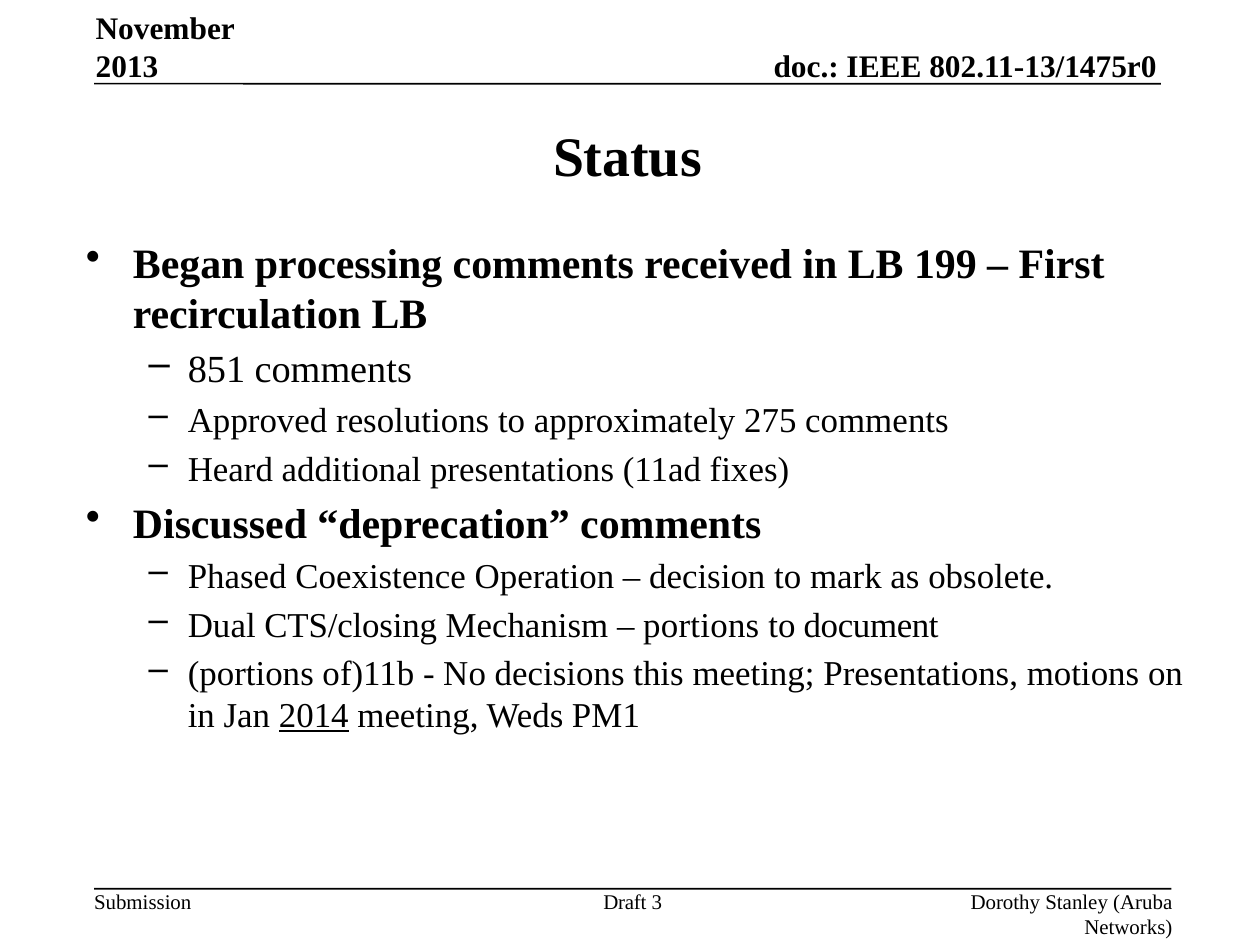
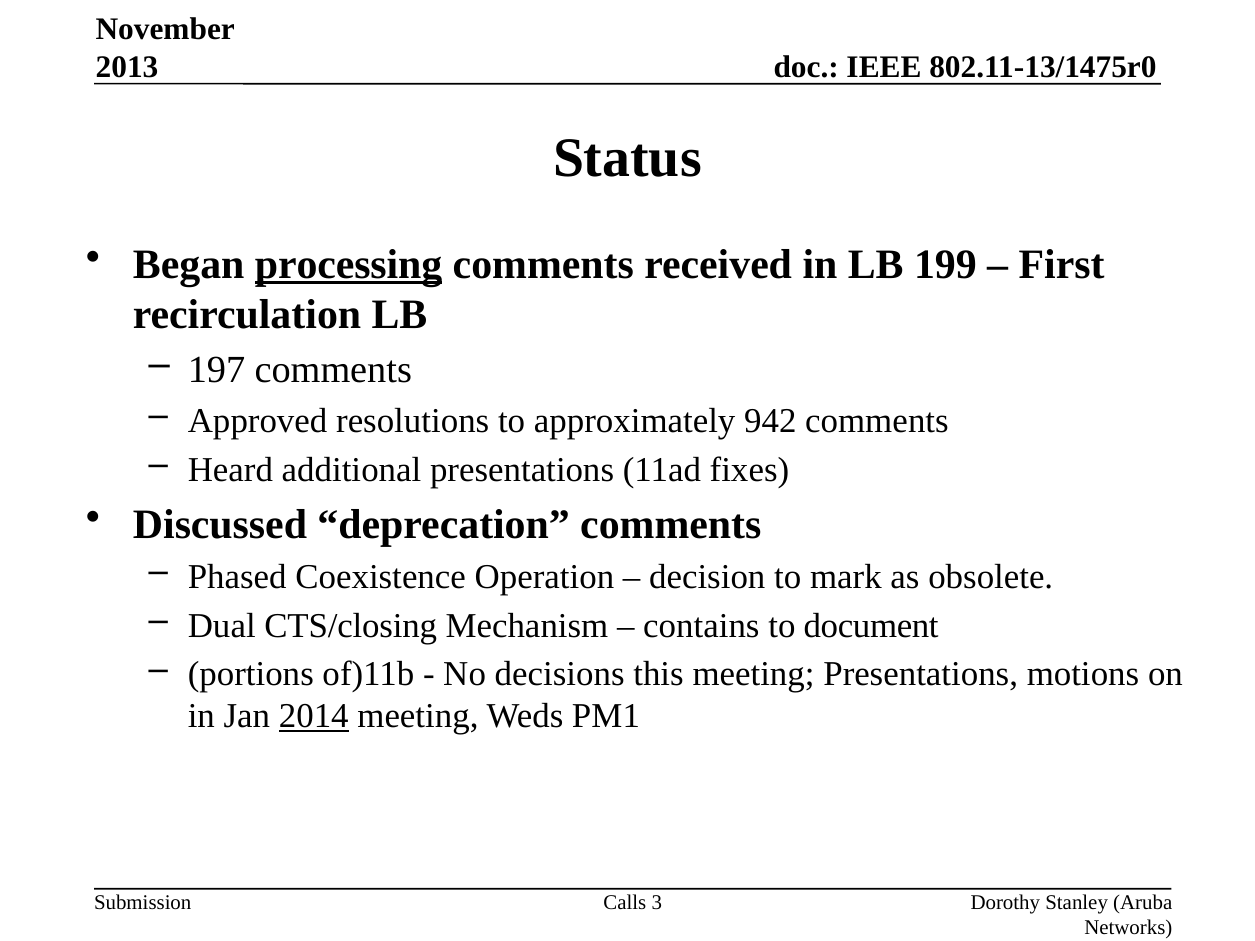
processing underline: none -> present
851: 851 -> 197
275: 275 -> 942
portions at (701, 626): portions -> contains
Draft: Draft -> Calls
